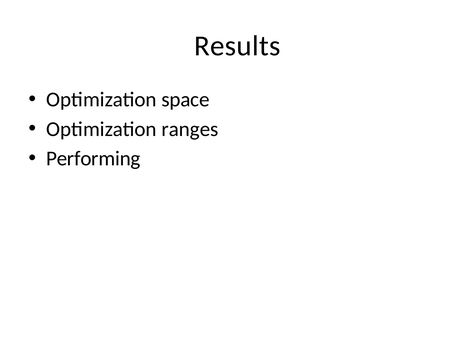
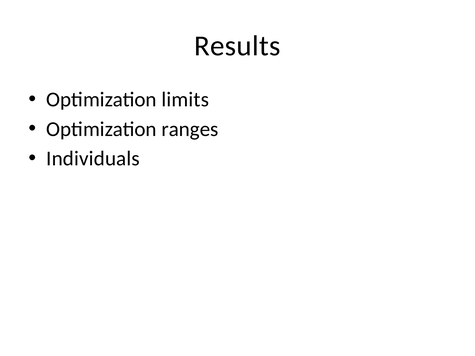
space: space -> limits
Performing: Performing -> Individuals
